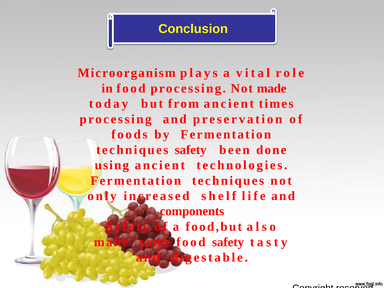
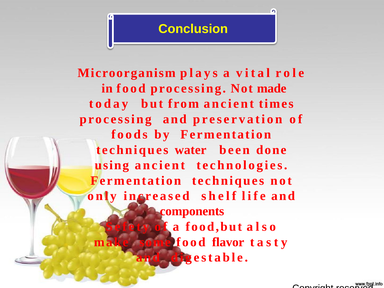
techniques safety: safety -> water
food safety: safety -> flavor
